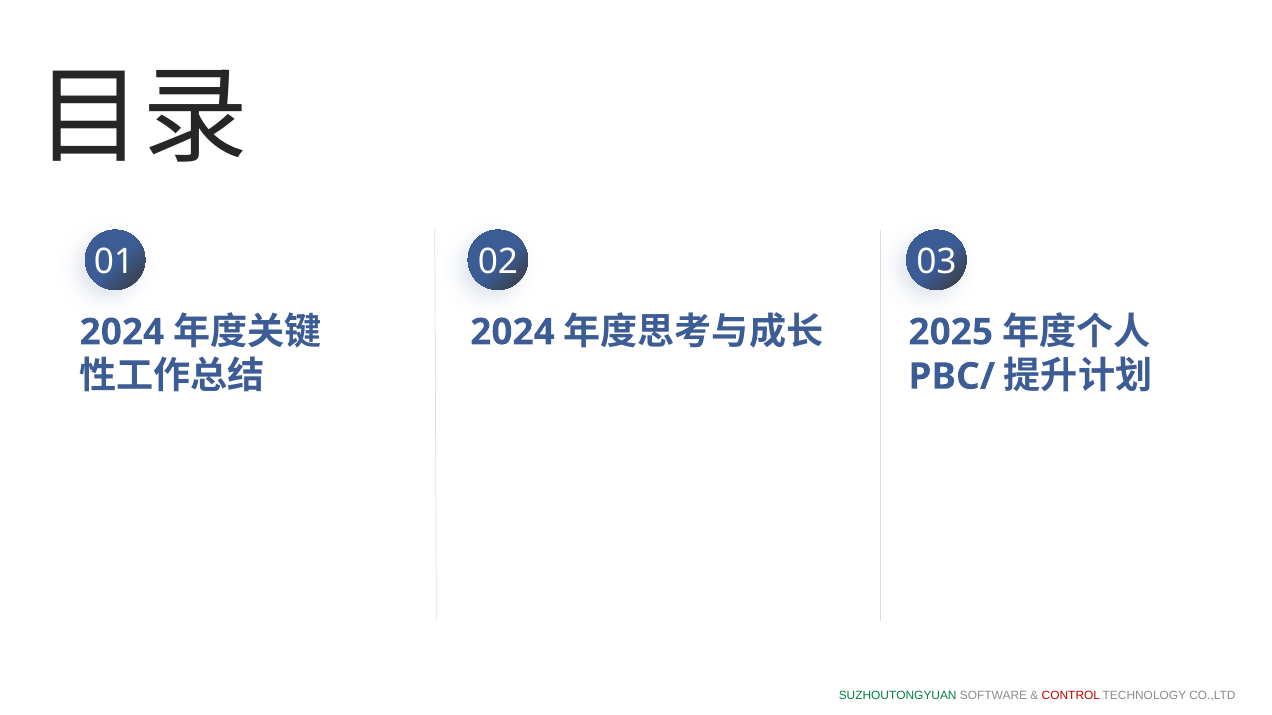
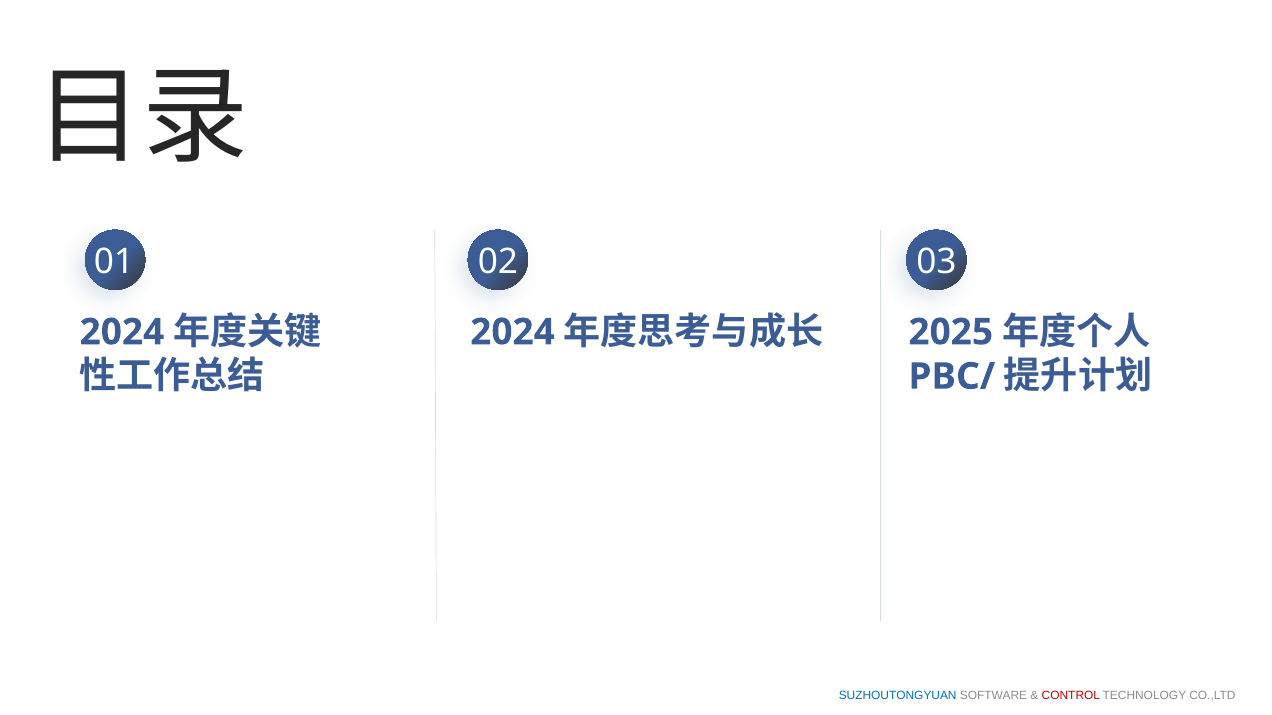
SUZHOUTONGYUAN colour: green -> blue
